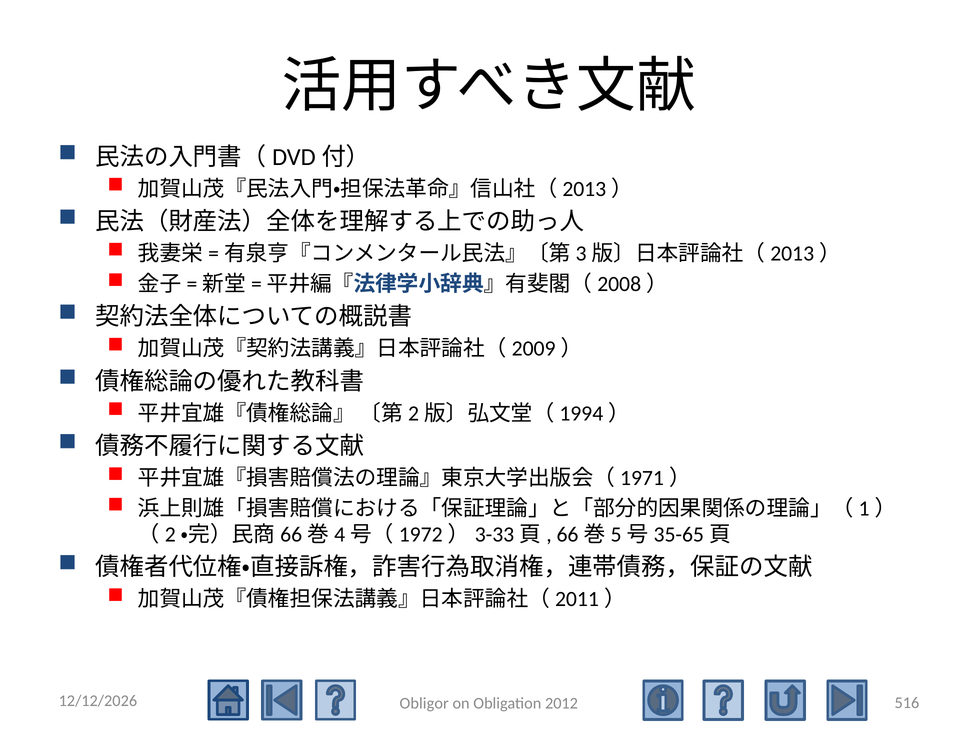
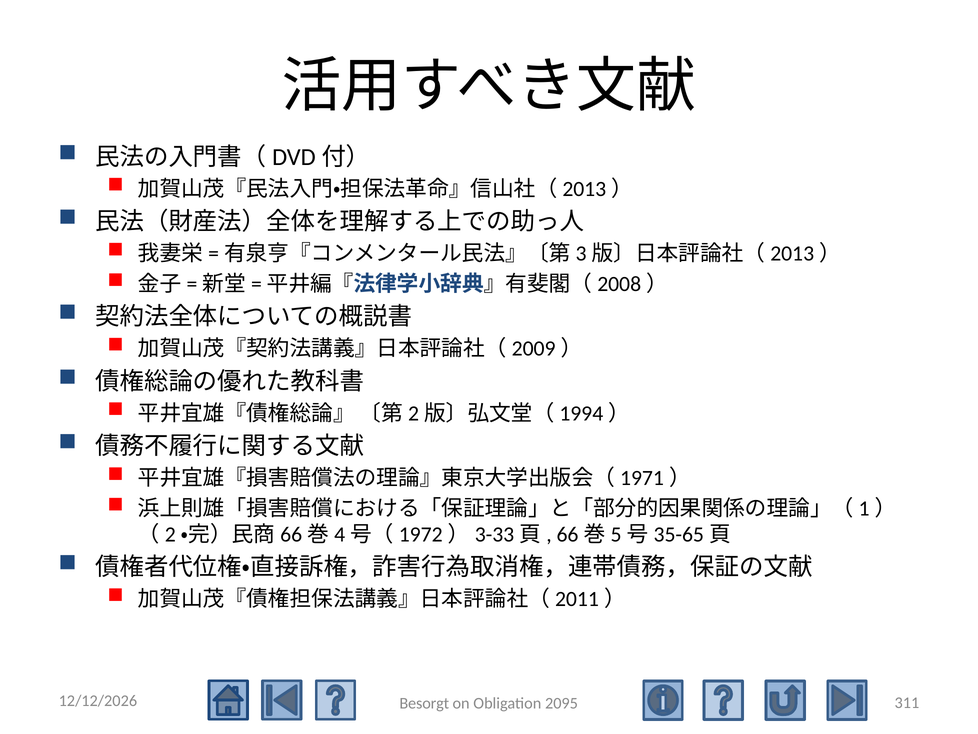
516: 516 -> 311
Obligor: Obligor -> Besorgt
2012: 2012 -> 2095
